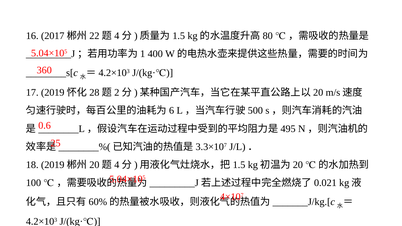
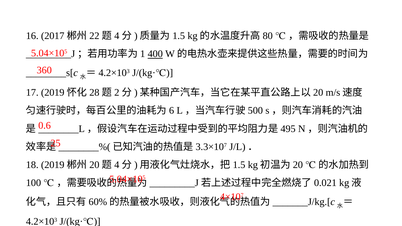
400 underline: none -> present
